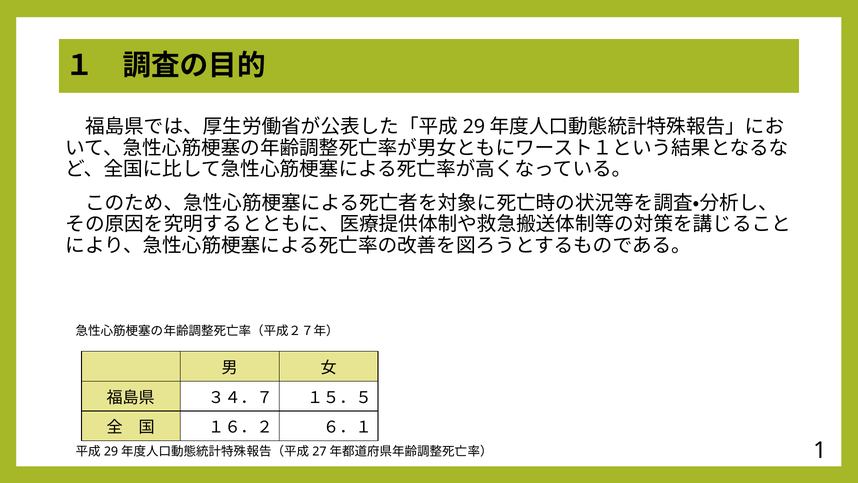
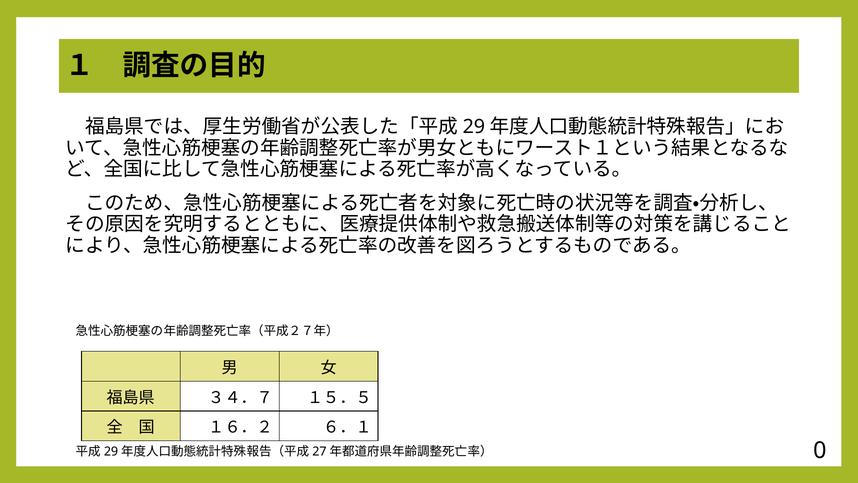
1: 1 -> 0
